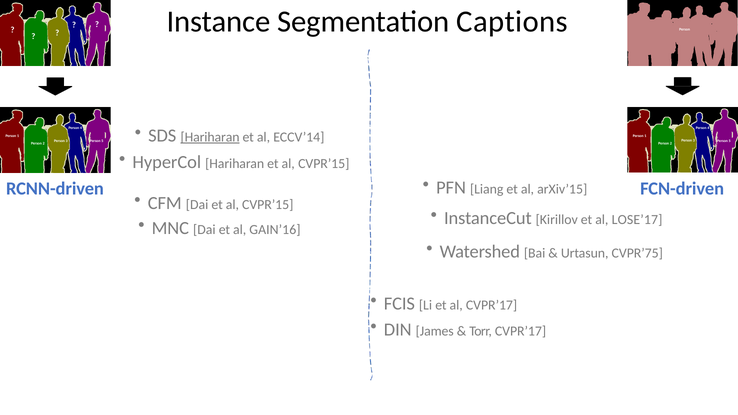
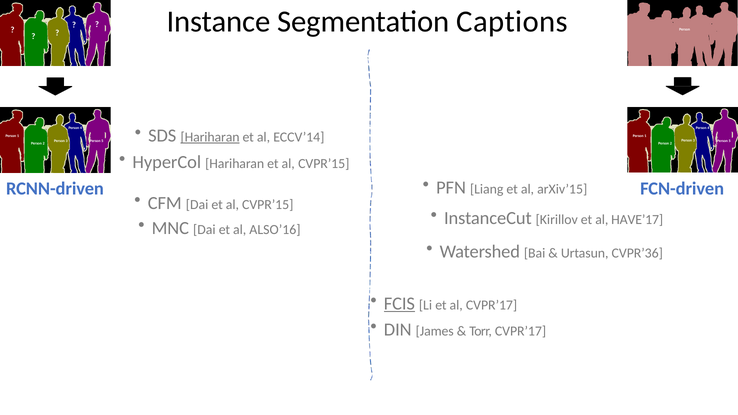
LOSE’17: LOSE’17 -> HAVE’17
GAIN’16: GAIN’16 -> ALSO’16
CVPR’75: CVPR’75 -> CVPR’36
FCIS underline: none -> present
